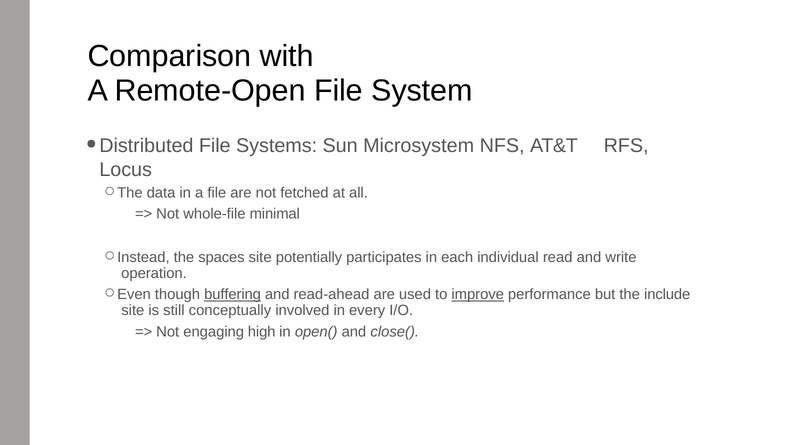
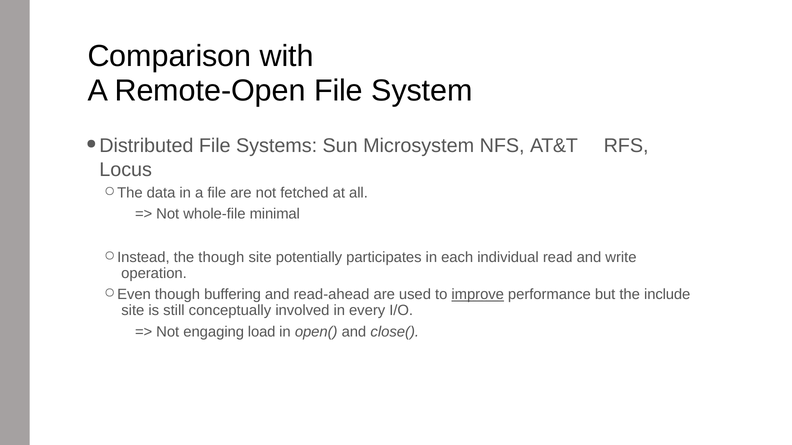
the spaces: spaces -> though
buffering underline: present -> none
high: high -> load
